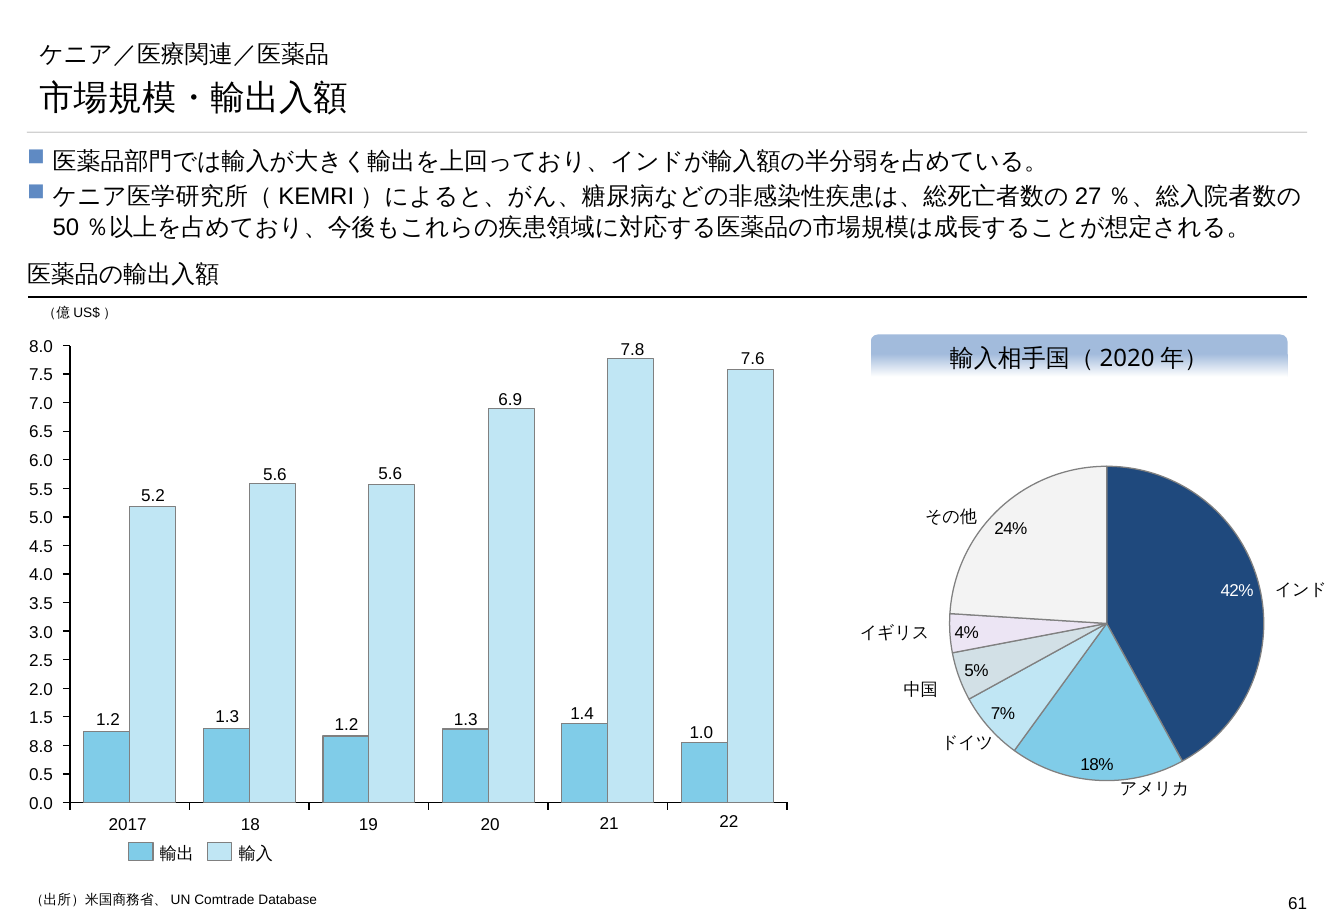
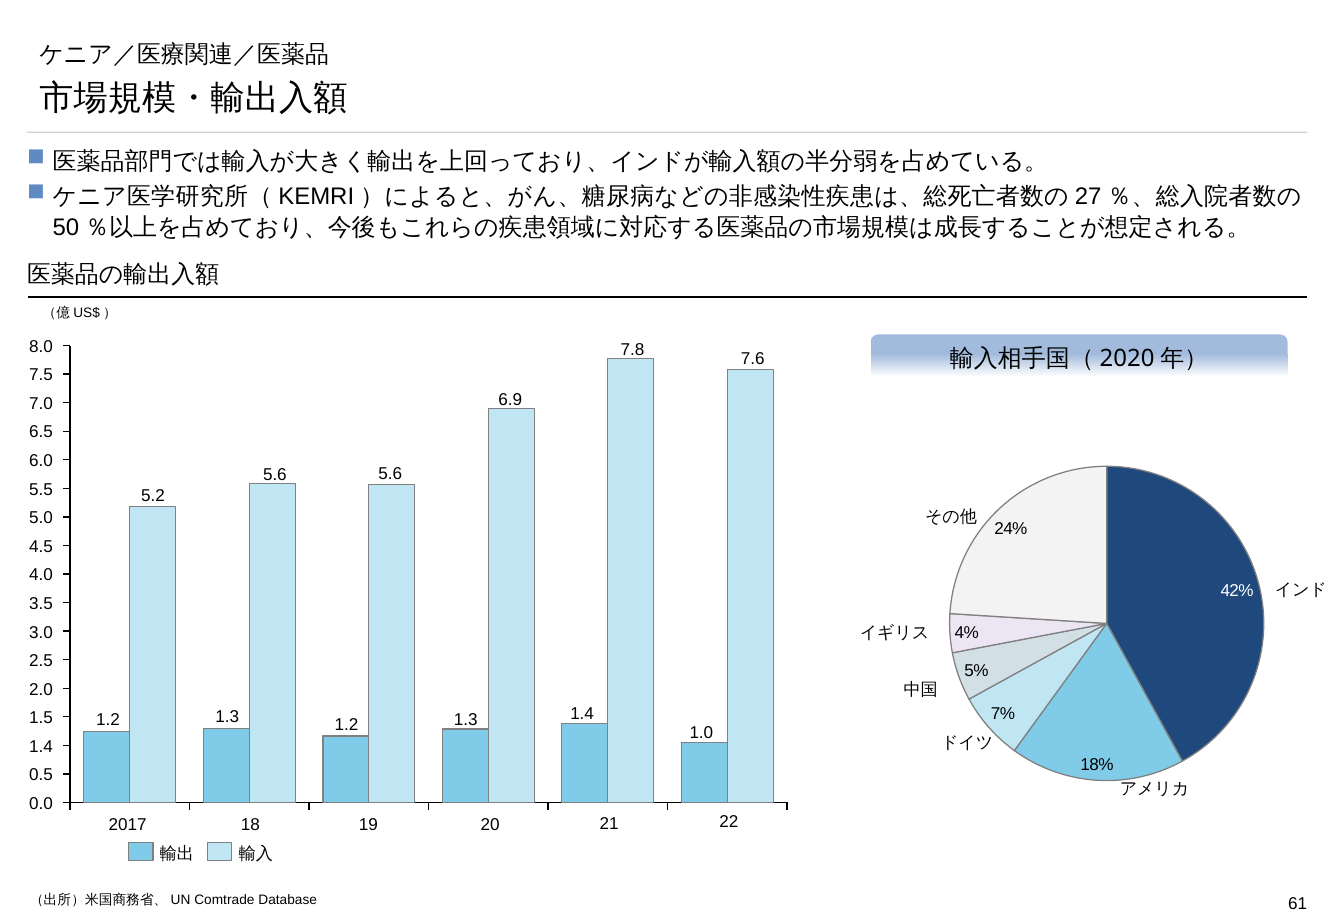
8.8 at (41, 746): 8.8 -> 1.4
